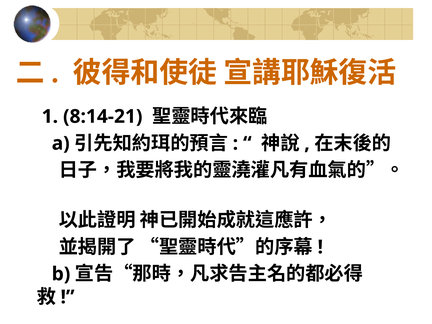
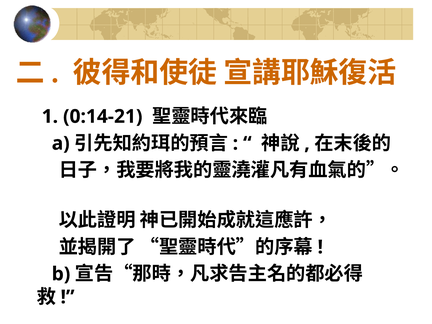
8:14-21: 8:14-21 -> 0:14-21
